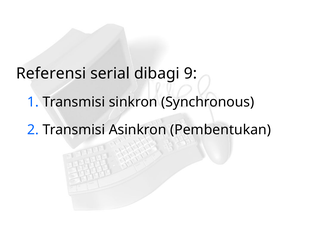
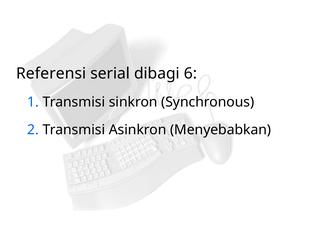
9: 9 -> 6
Pembentukan: Pembentukan -> Menyebabkan
